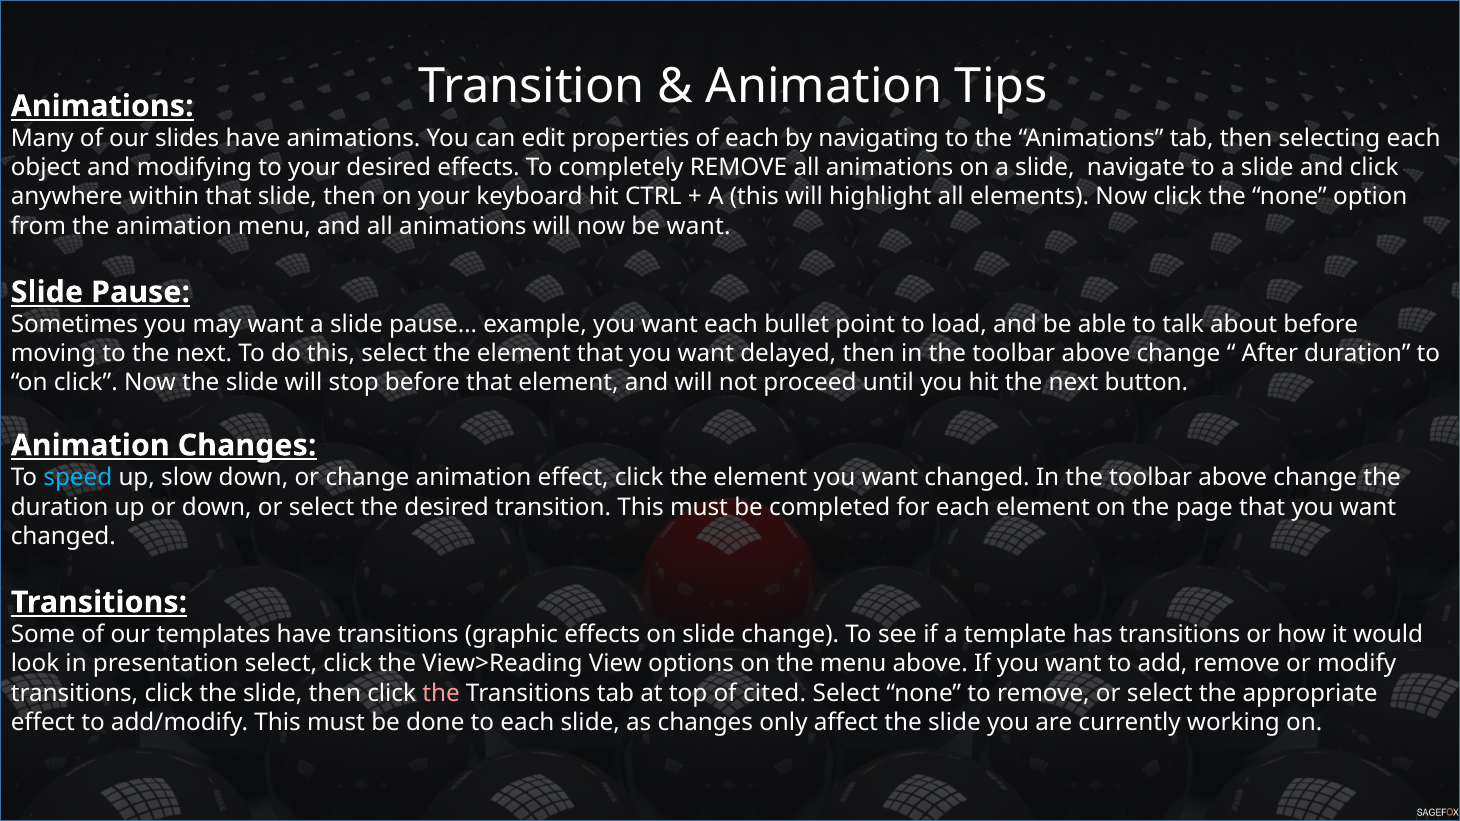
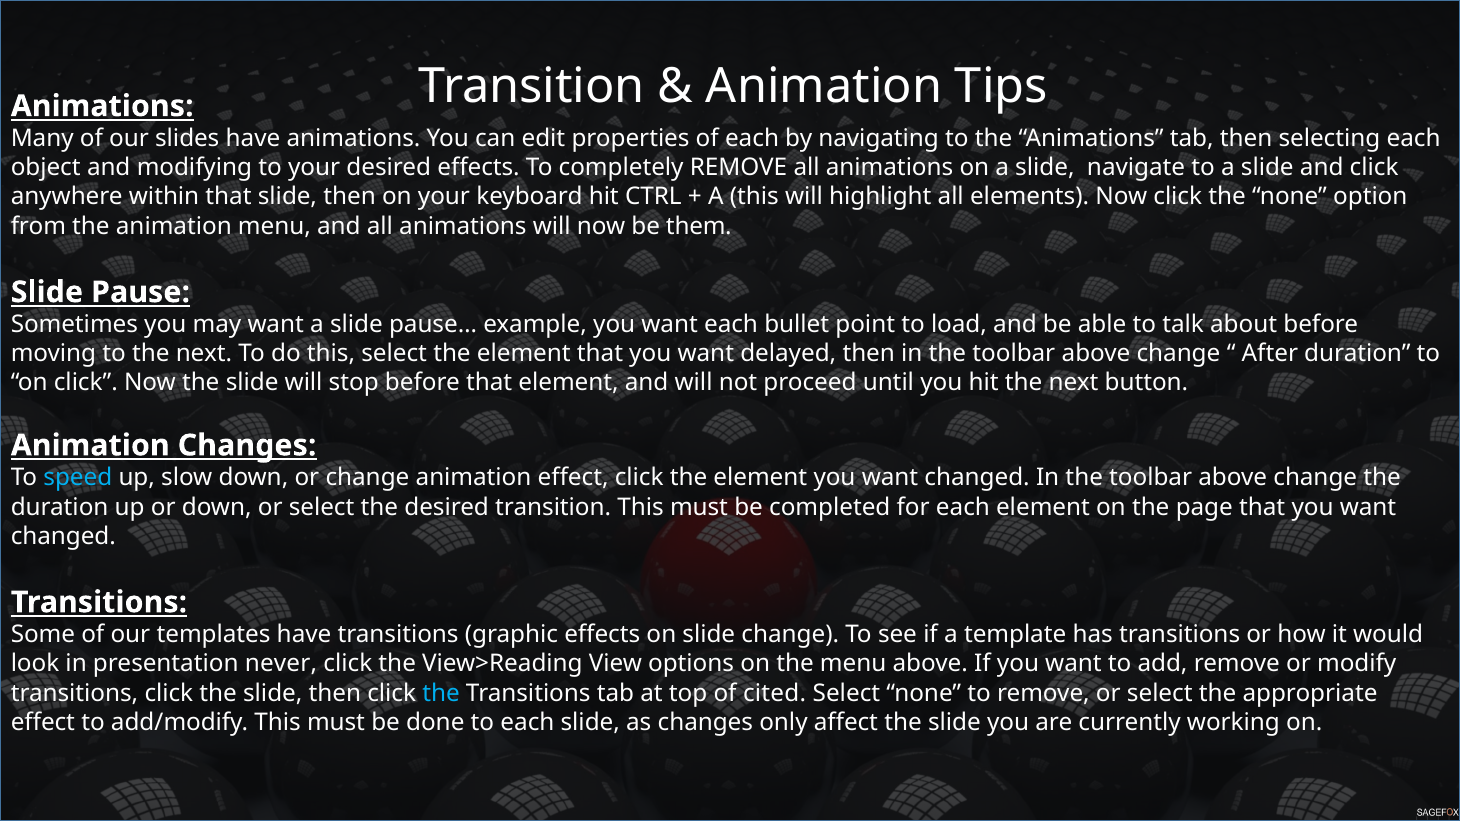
be want: want -> them
presentation select: select -> never
the at (441, 693) colour: pink -> light blue
